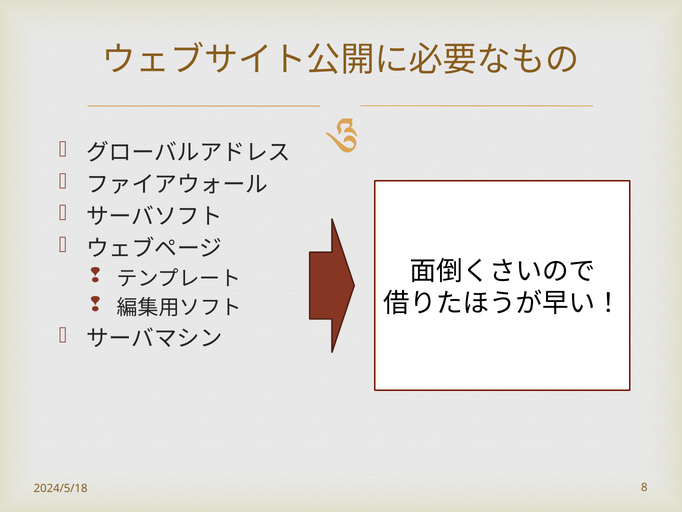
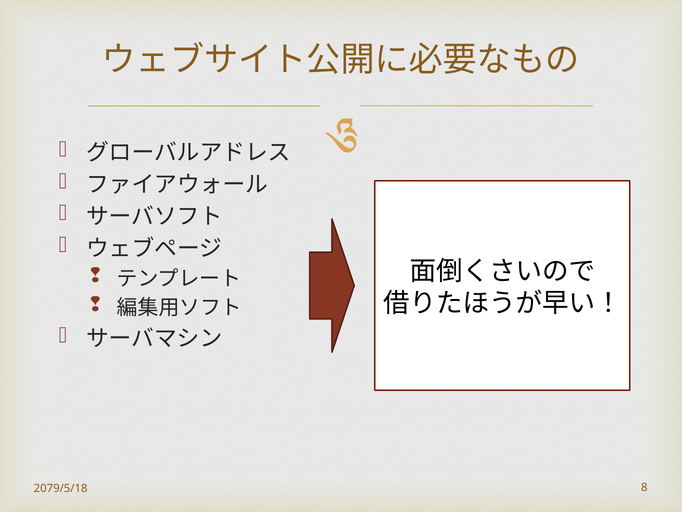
2024/5/18: 2024/5/18 -> 2079/5/18
